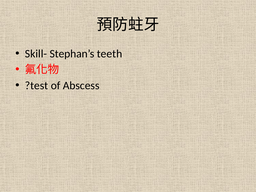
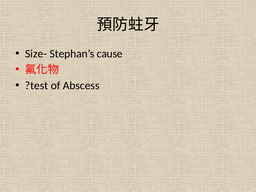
Skill-: Skill- -> Size-
teeth: teeth -> cause
